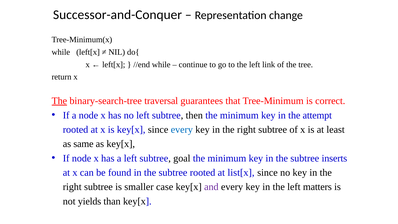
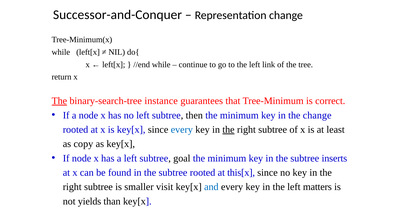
traversal: traversal -> instance
the attempt: attempt -> change
the at (228, 129) underline: none -> present
same: same -> copy
list[x: list[x -> this[x
case: case -> visit
and colour: purple -> blue
